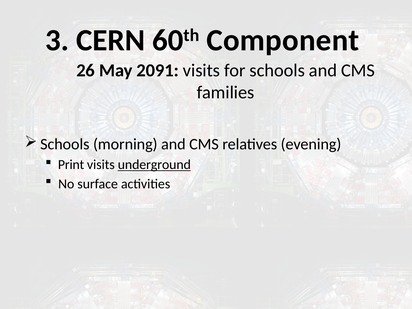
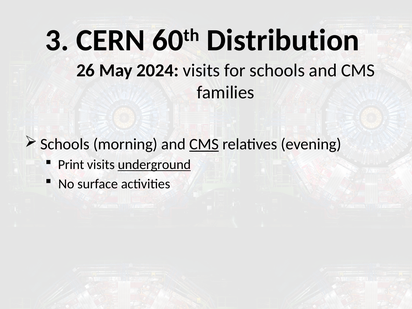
Component: Component -> Distribution
2091: 2091 -> 2024
CMS at (204, 144) underline: none -> present
